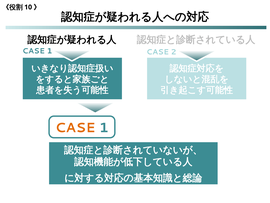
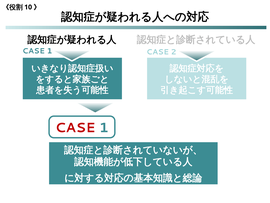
CASE at (75, 128) colour: orange -> red
